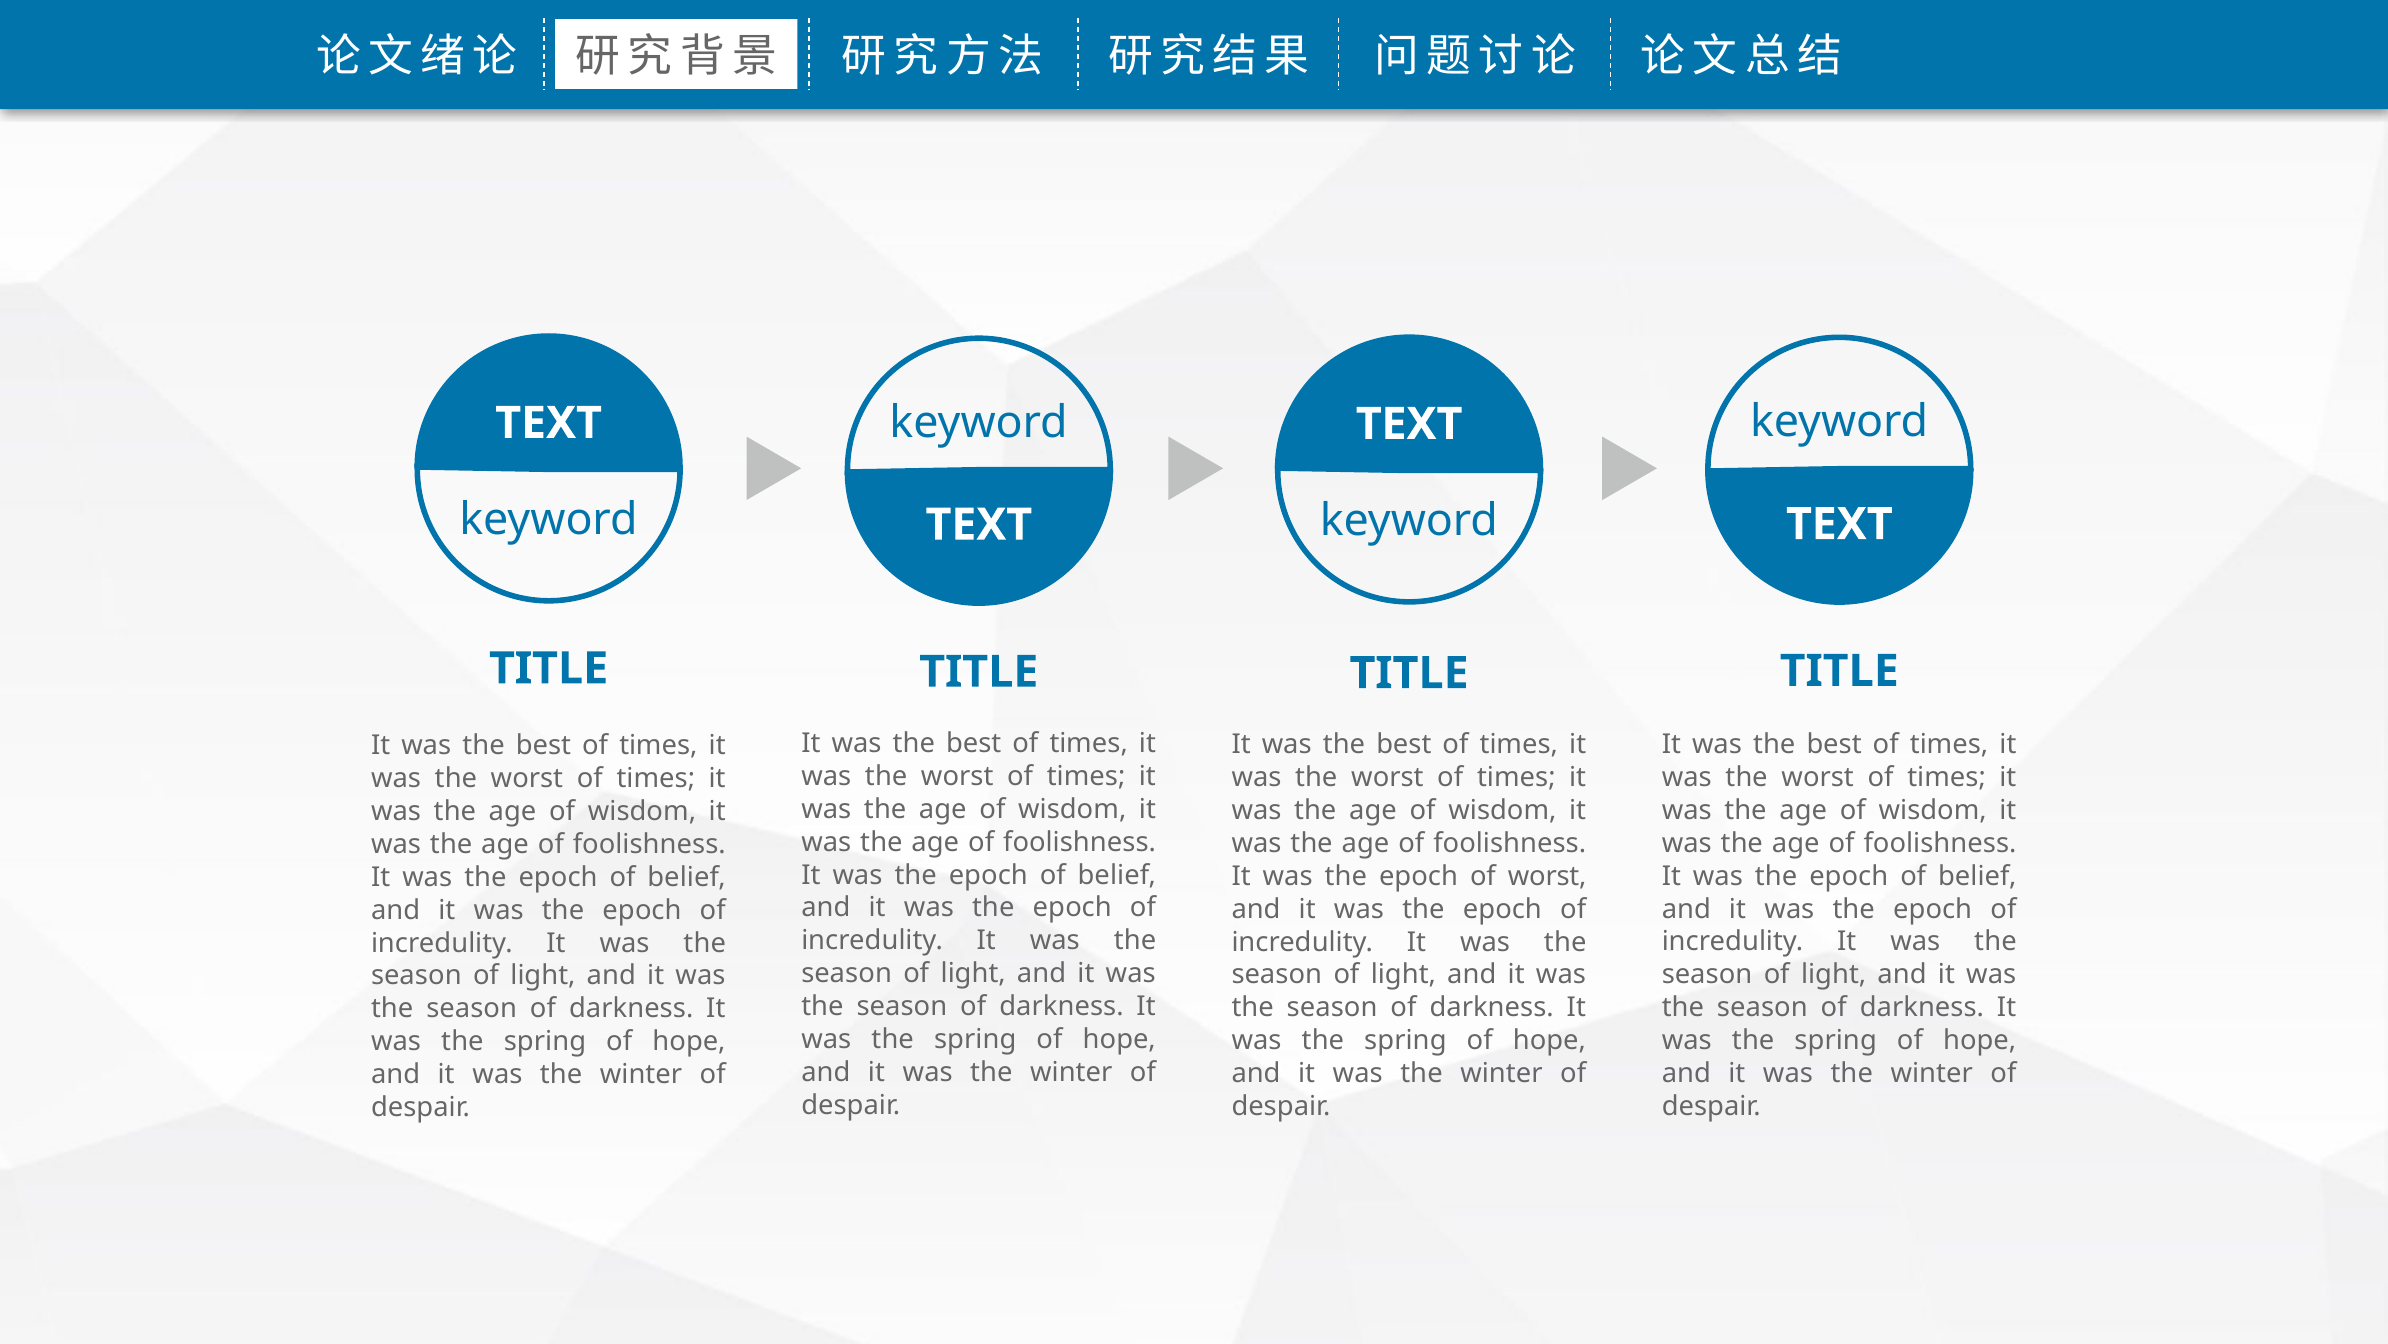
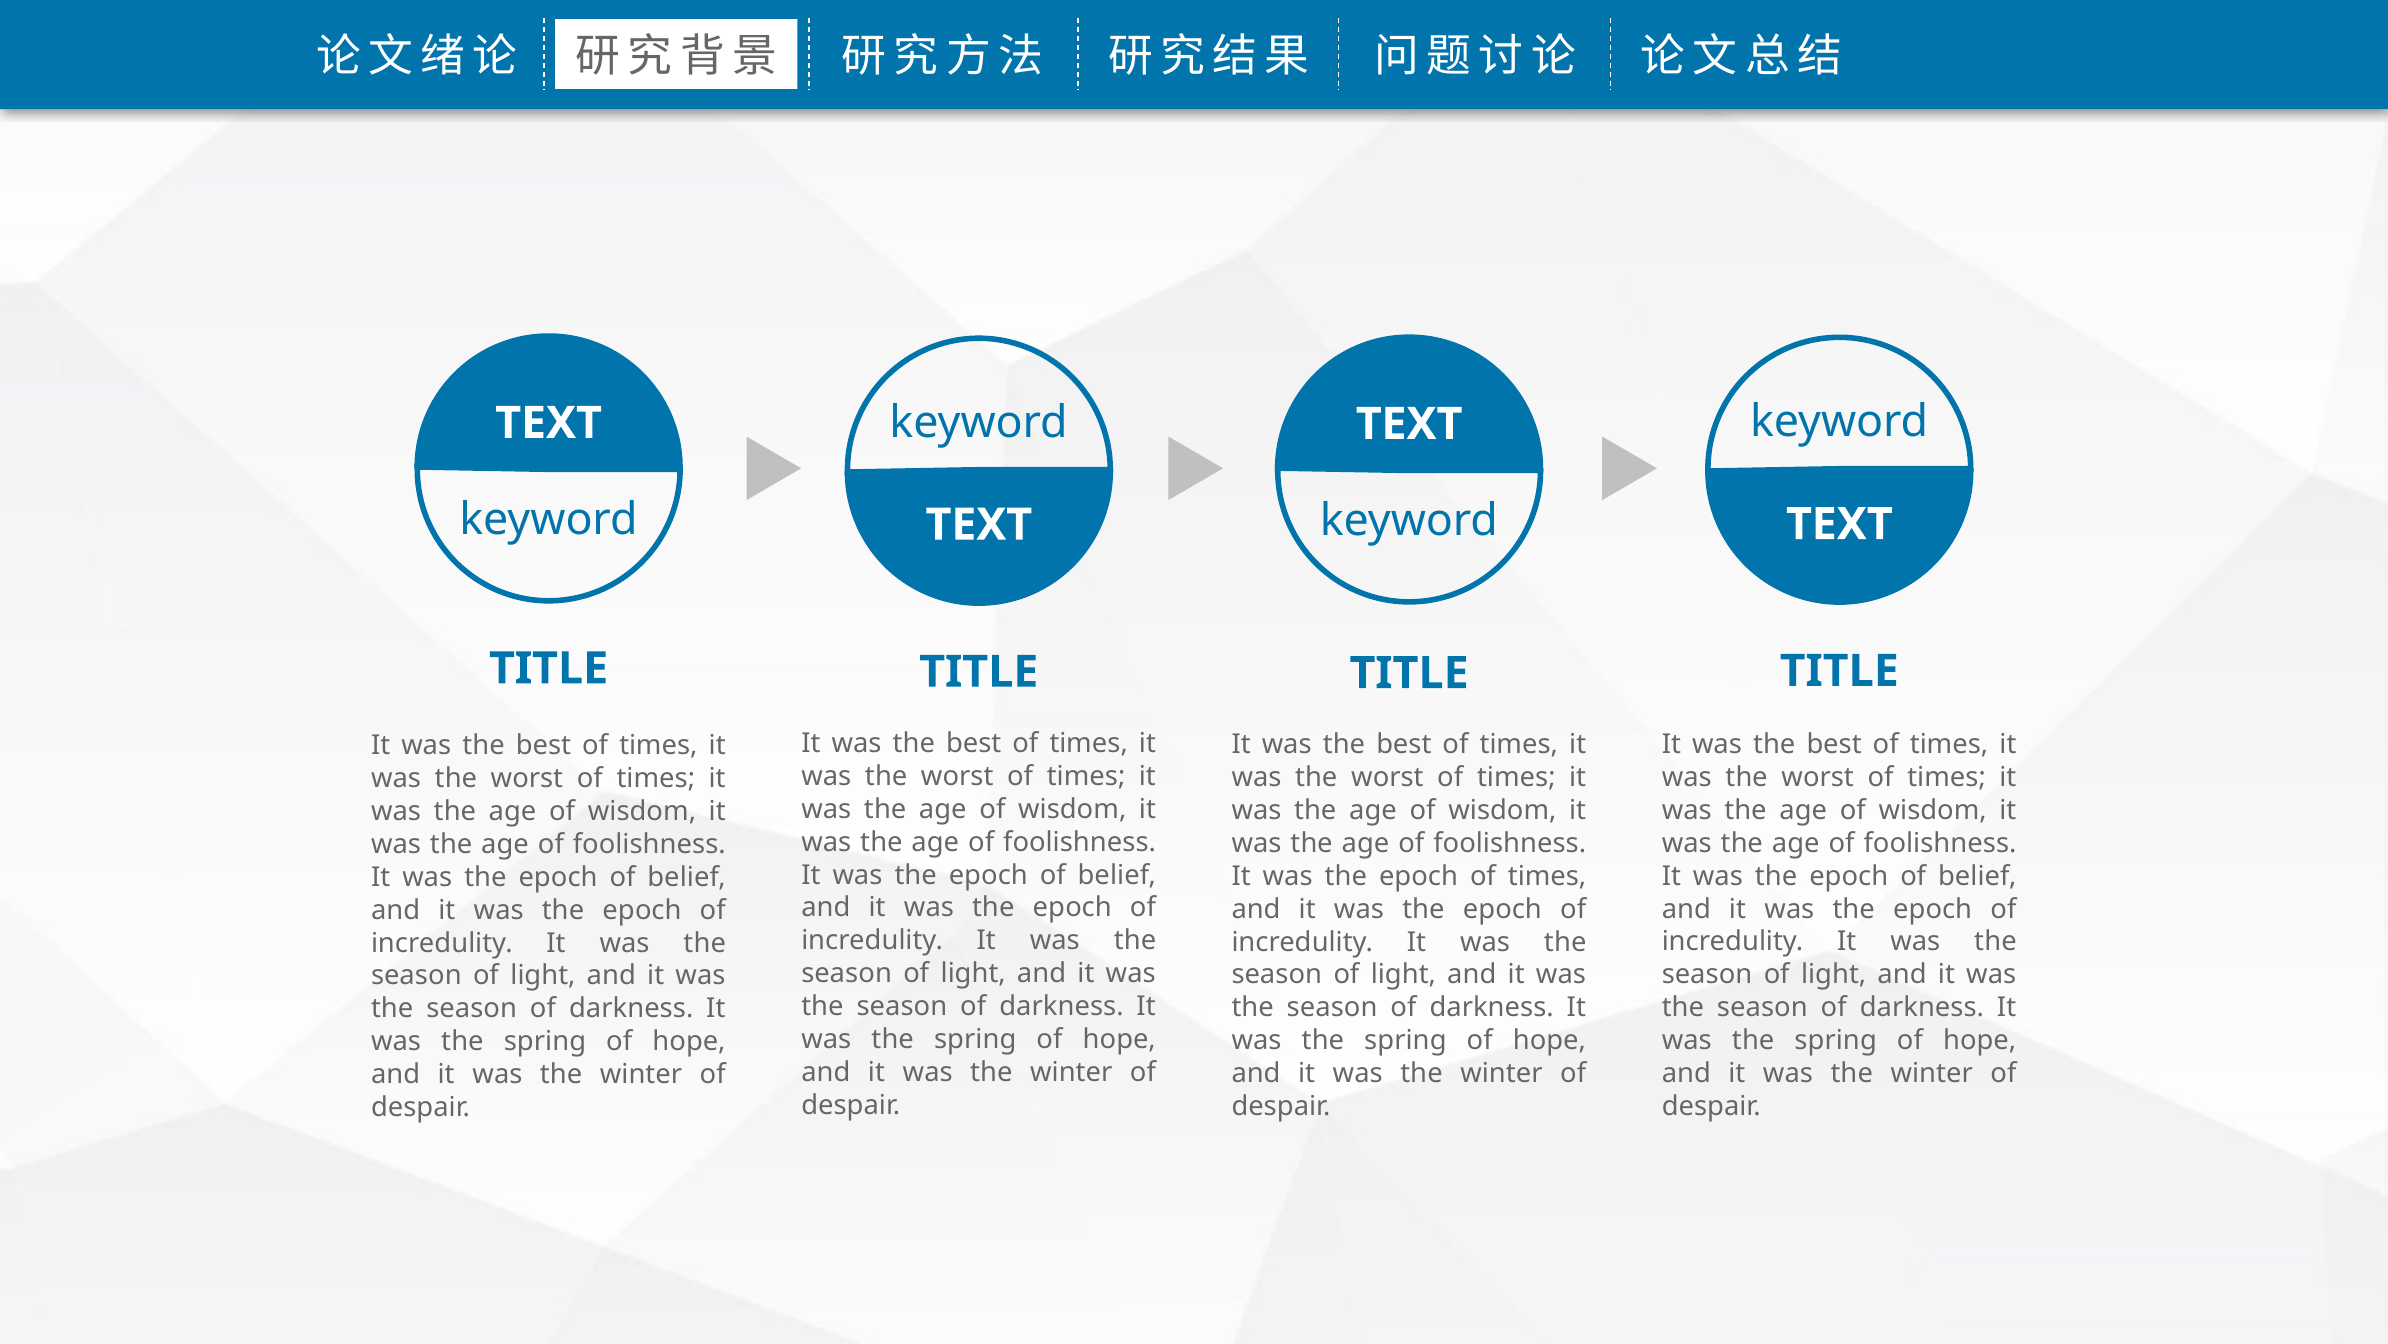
epoch of worst: worst -> times
